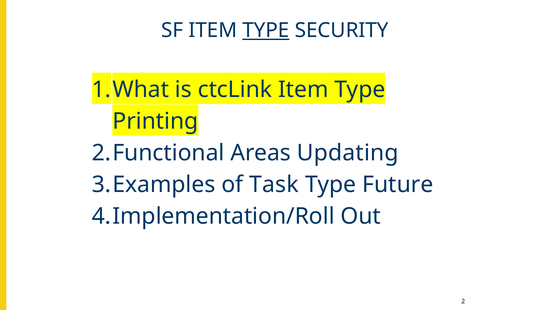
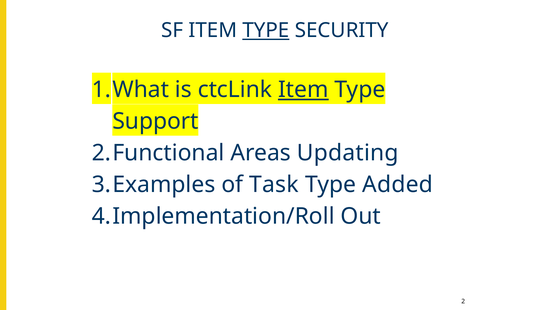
Item at (303, 89) underline: none -> present
Printing: Printing -> Support
Future: Future -> Added
